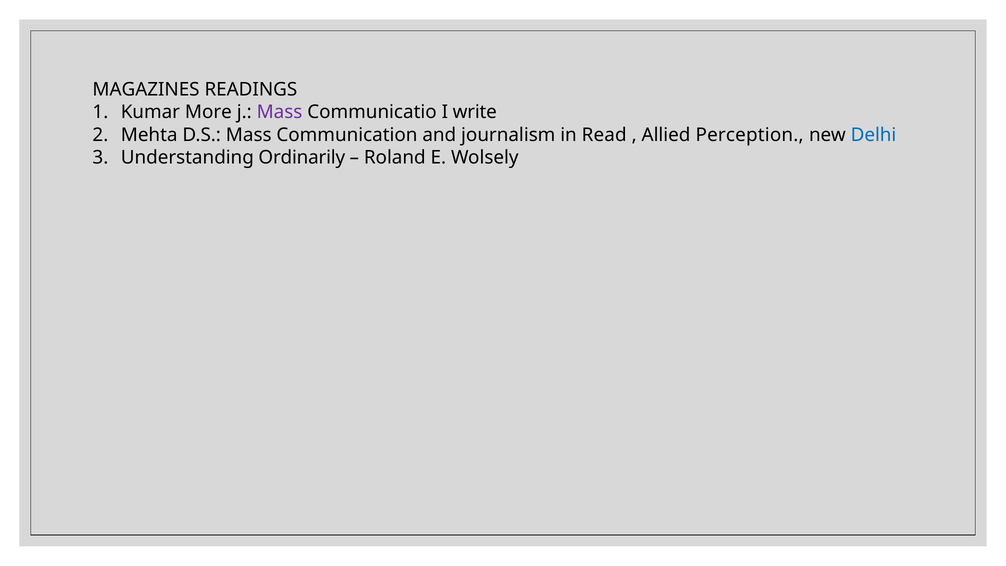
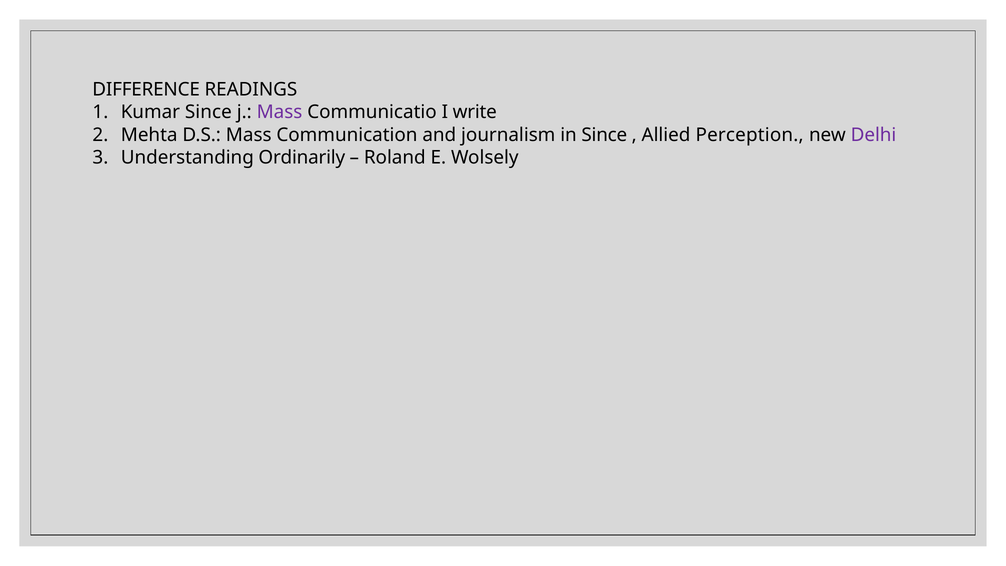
MAGAZINES: MAGAZINES -> DIFFERENCE
Kumar More: More -> Since
in Read: Read -> Since
Delhi colour: blue -> purple
